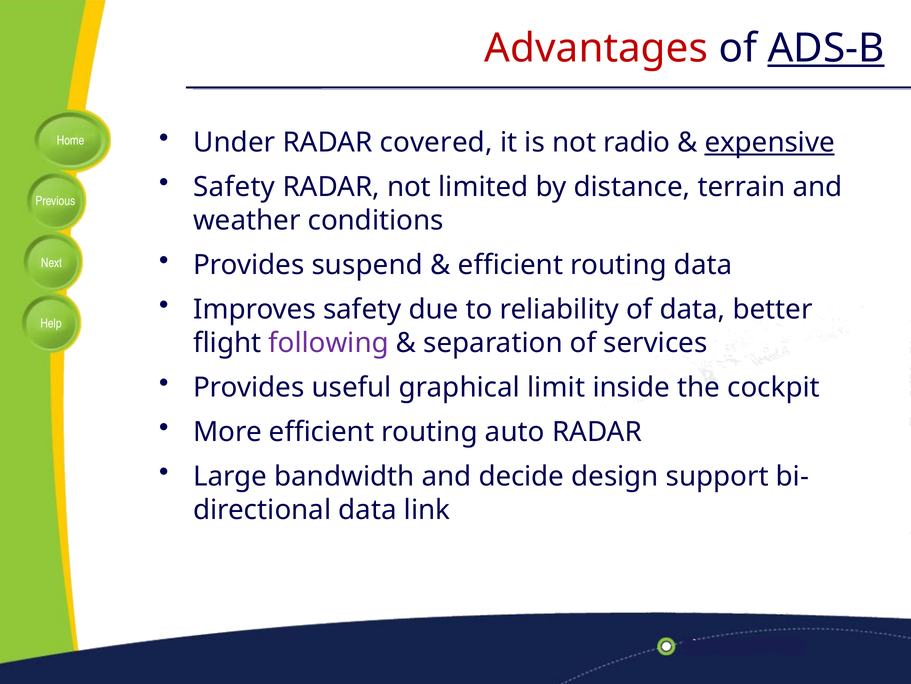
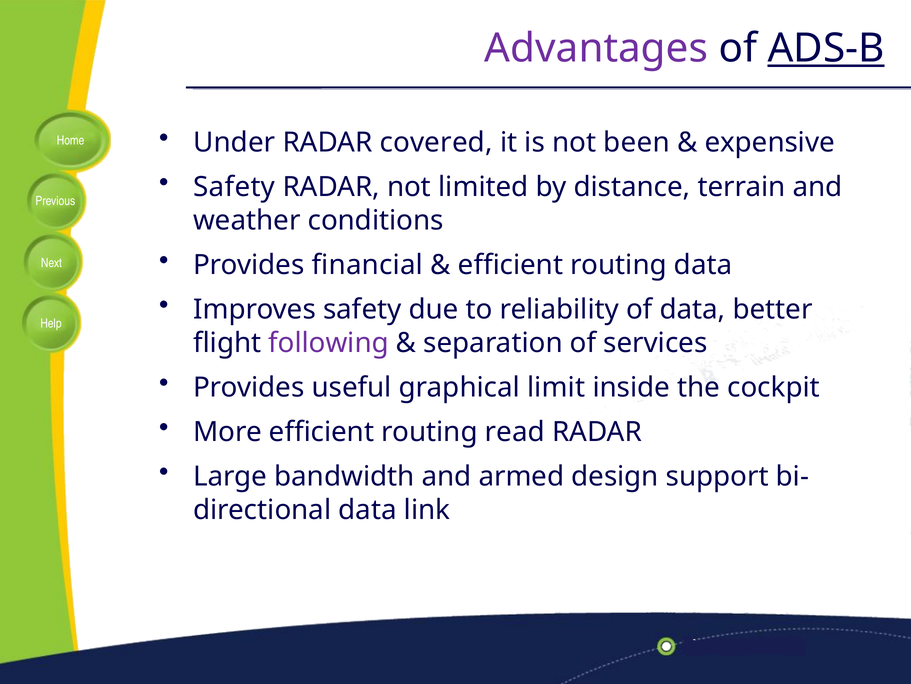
Advantages colour: red -> purple
radio: radio -> been
expensive underline: present -> none
suspend: suspend -> financial
auto: auto -> read
decide: decide -> armed
